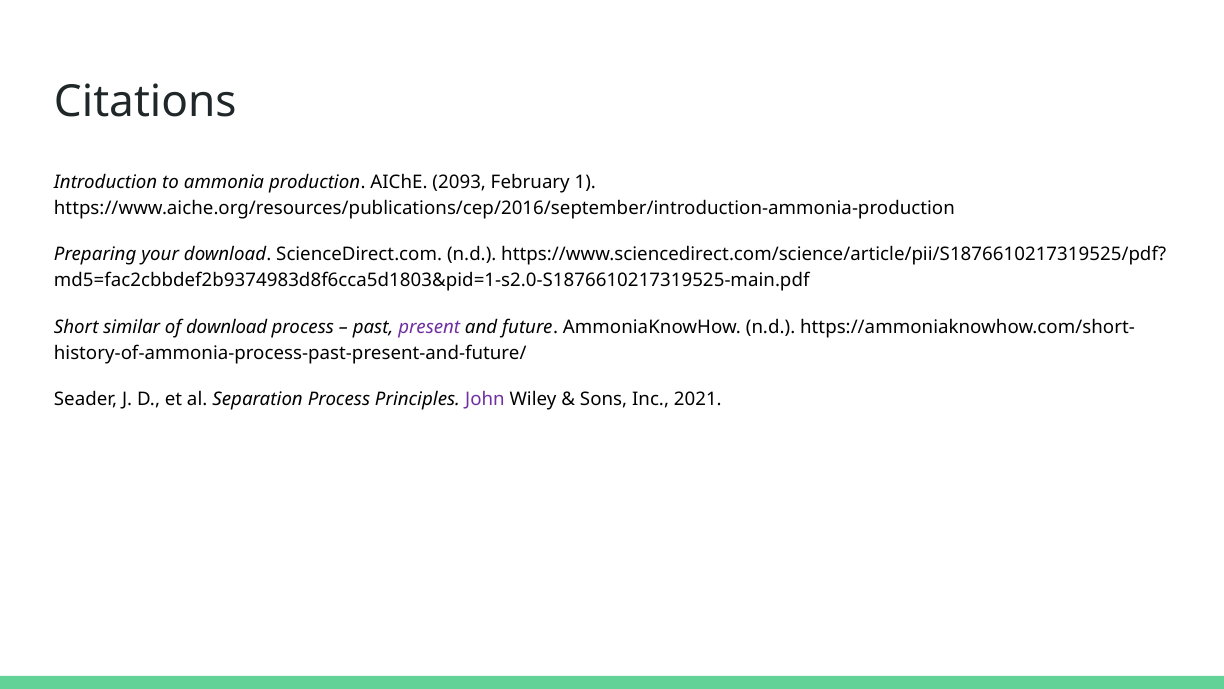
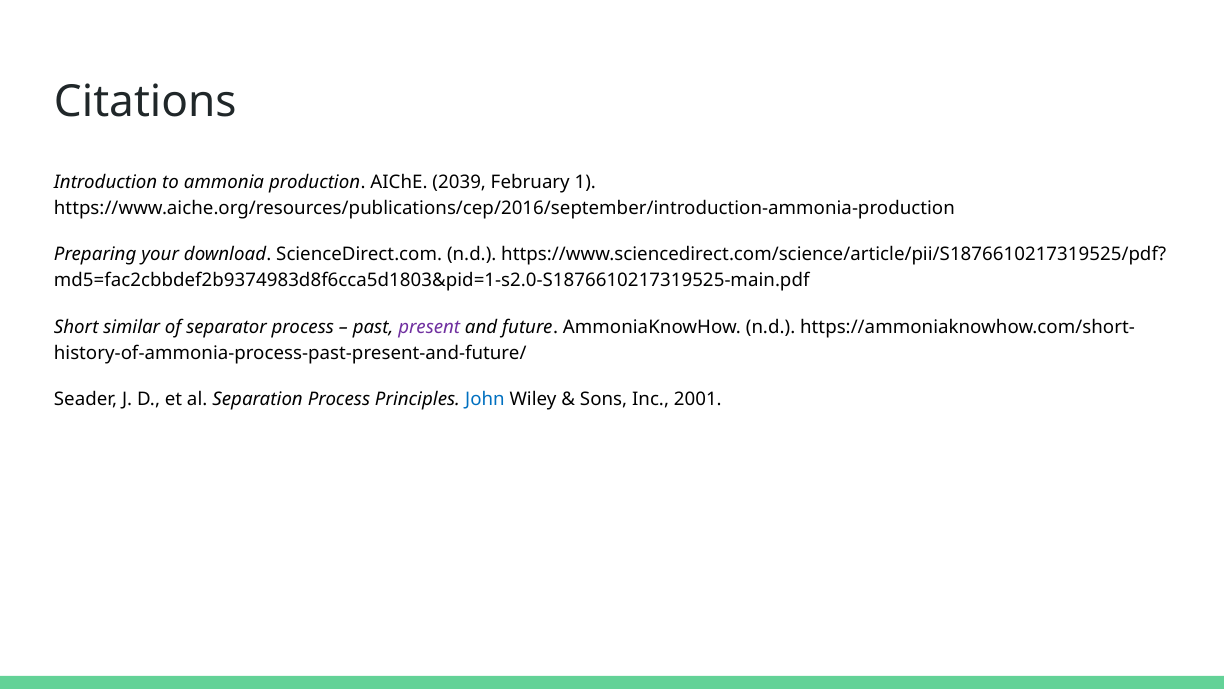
2093: 2093 -> 2039
of download: download -> separator
John colour: purple -> blue
2021: 2021 -> 2001
